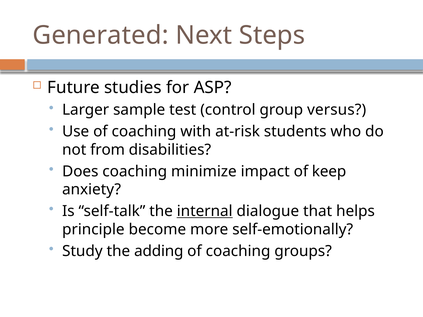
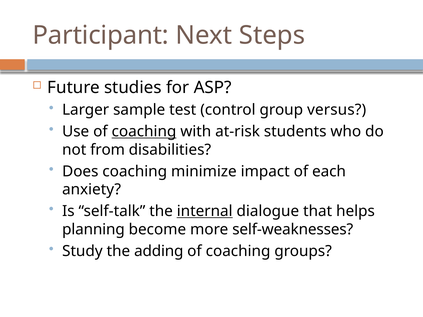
Generated: Generated -> Participant
coaching at (144, 132) underline: none -> present
keep: keep -> each
principle: principle -> planning
self-emotionally: self-emotionally -> self-weaknesses
